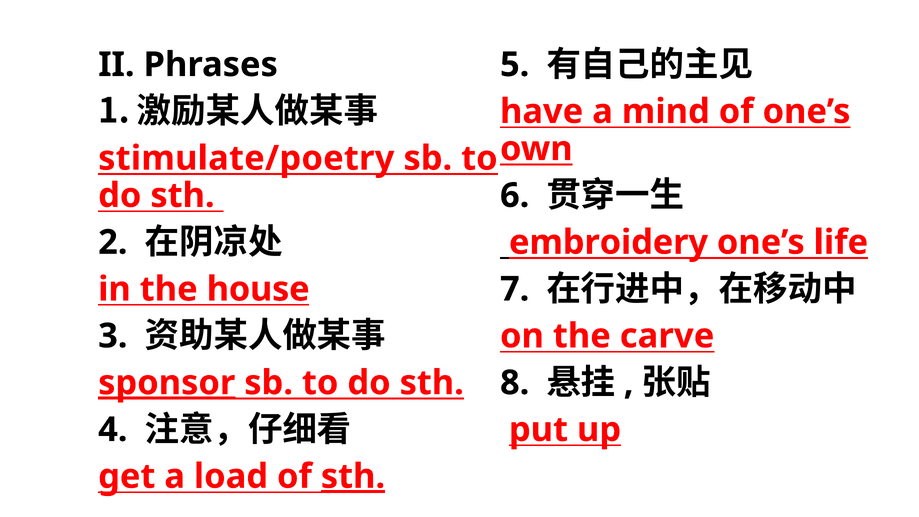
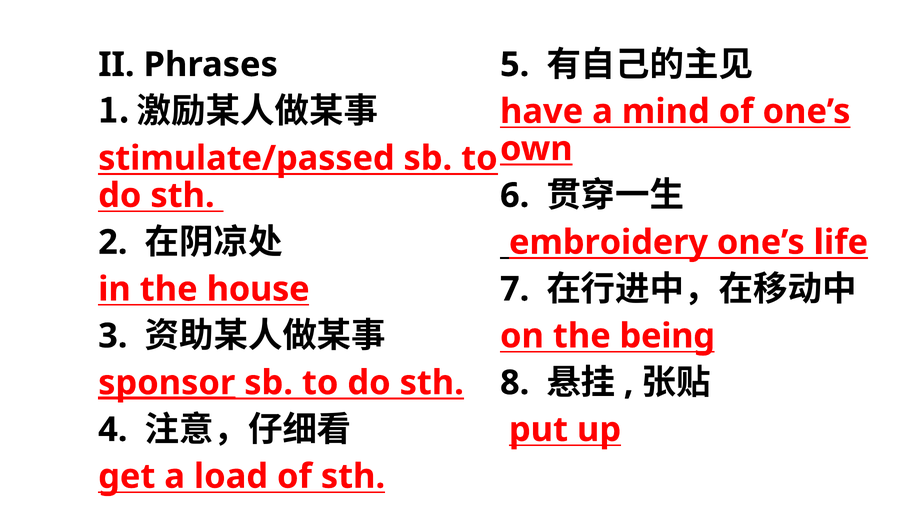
stimulate/poetry: stimulate/poetry -> stimulate/passed
carve: carve -> being
sth at (353, 476) underline: present -> none
